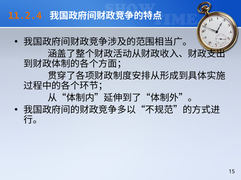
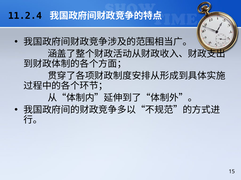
11.2.4 colour: orange -> black
